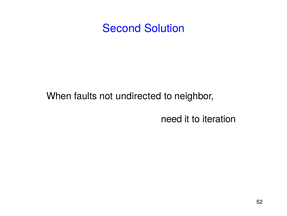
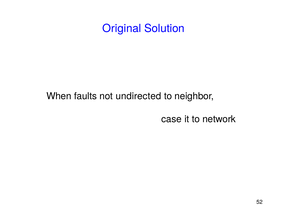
Second: Second -> Original
need: need -> case
iteration: iteration -> network
